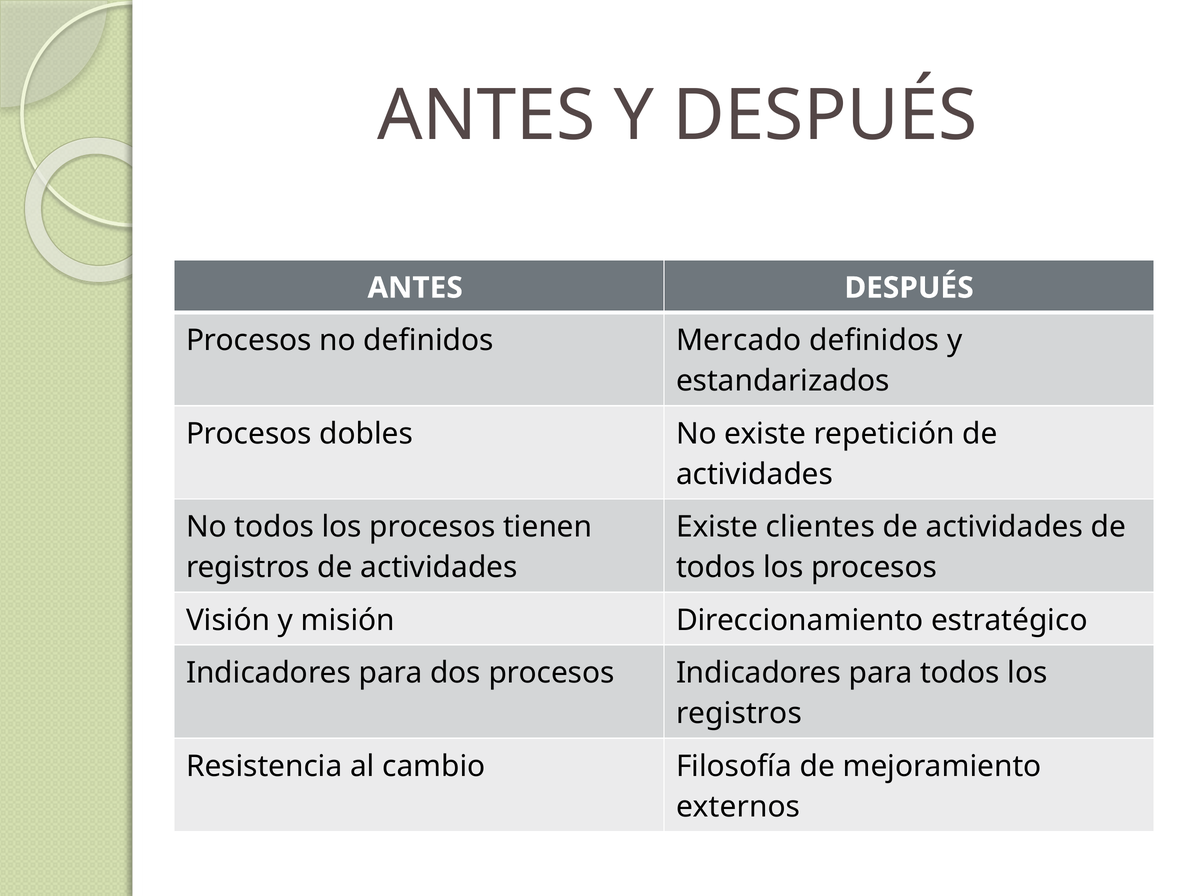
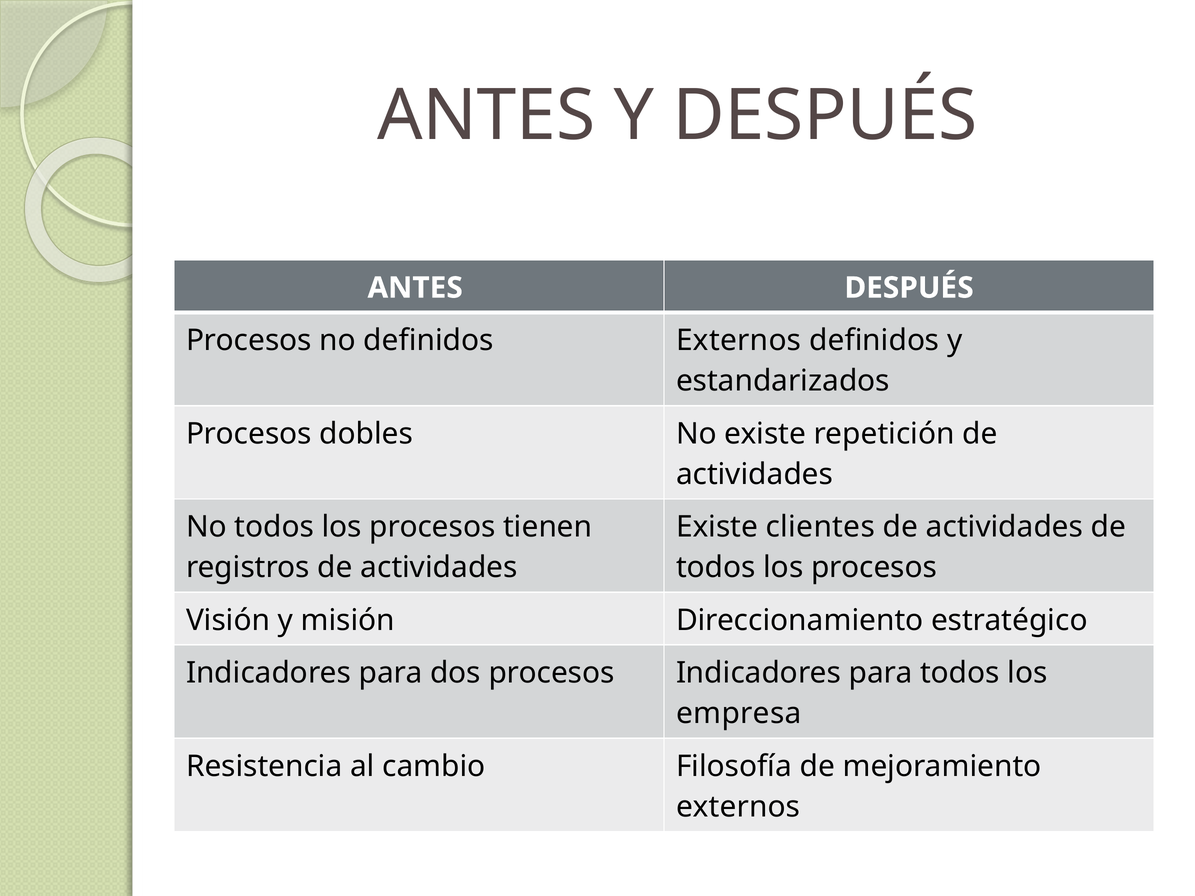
definidos Mercado: Mercado -> Externos
registros at (739, 714): registros -> empresa
